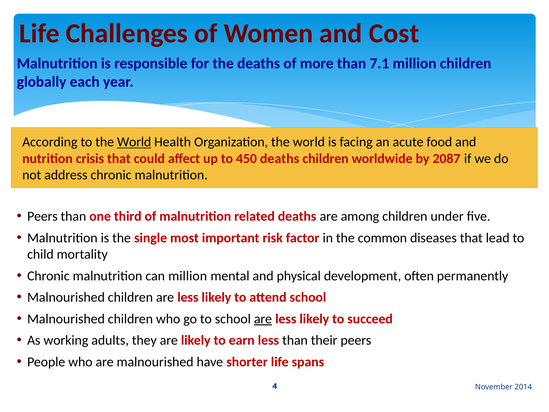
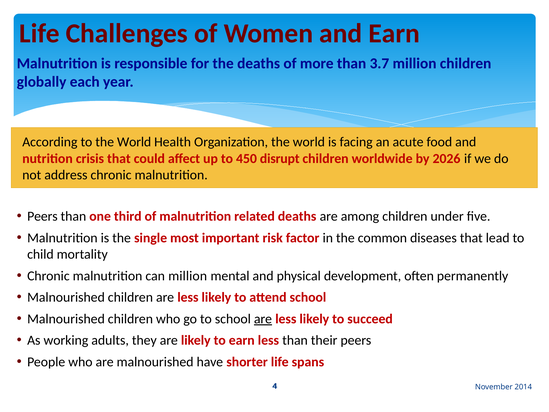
and Cost: Cost -> Earn
7.1: 7.1 -> 3.7
World at (134, 142) underline: present -> none
450 deaths: deaths -> disrupt
2087: 2087 -> 2026
